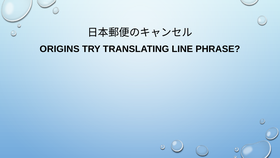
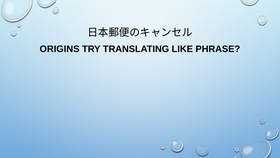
LINE: LINE -> LIKE
